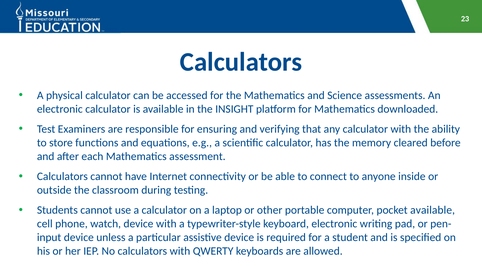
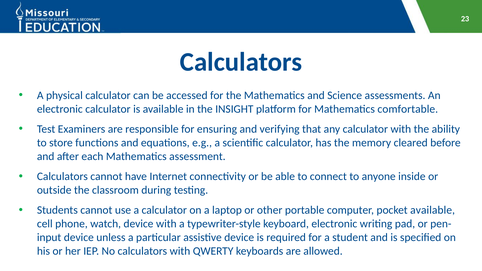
downloaded: downloaded -> comfortable
